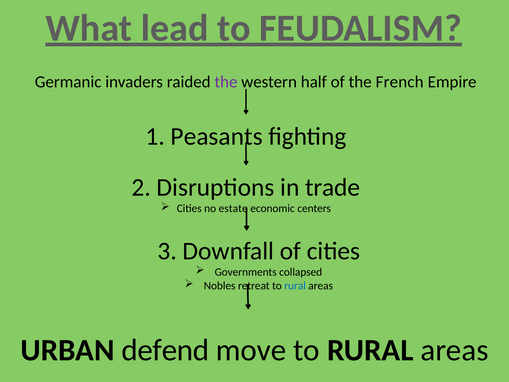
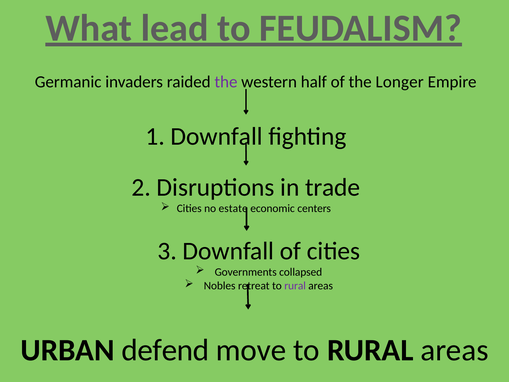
French: French -> Longer
1 Peasants: Peasants -> Downfall
rural at (295, 286) colour: blue -> purple
